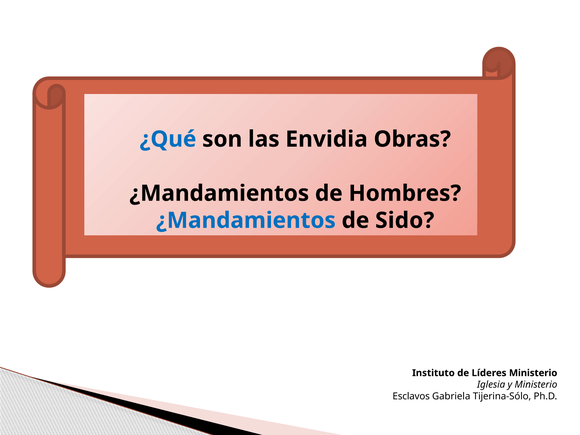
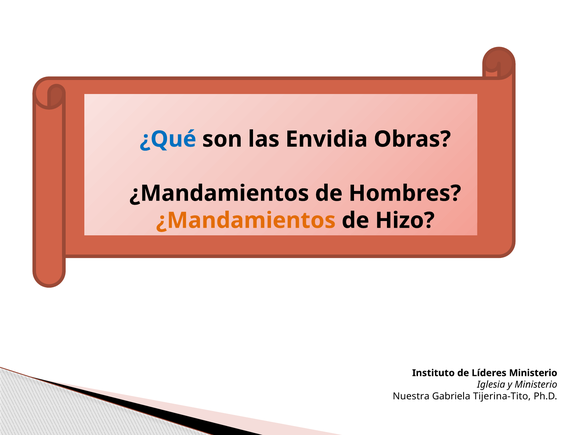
¿Mandamientos at (246, 220) colour: blue -> orange
Sido: Sido -> Hizo
Esclavos: Esclavos -> Nuestra
Tijerina-Sólo: Tijerina-Sólo -> Tijerina-Tito
